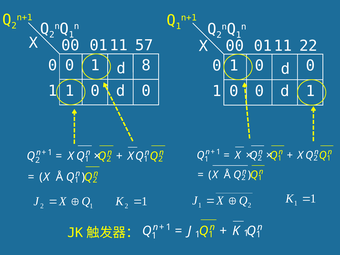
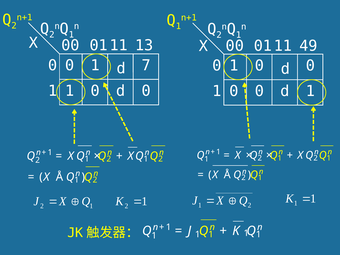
57: 57 -> 13
22: 22 -> 49
8: 8 -> 7
